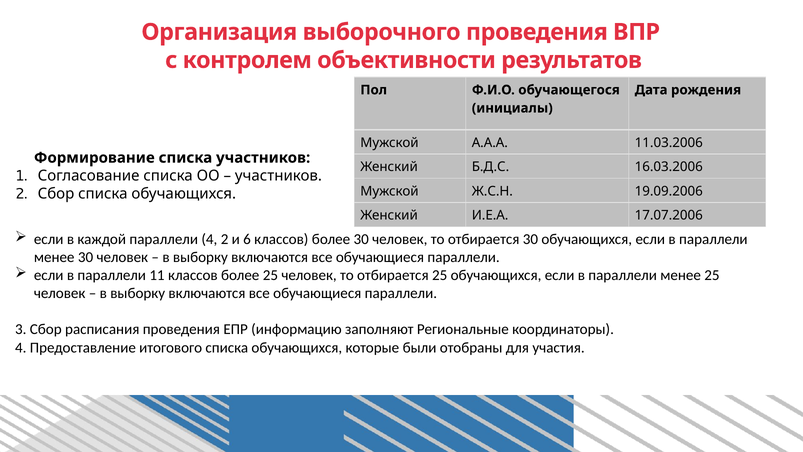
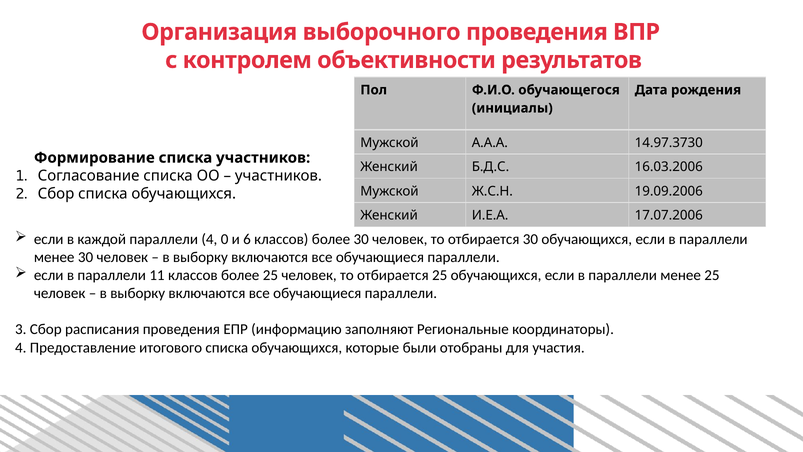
11.03.2006: 11.03.2006 -> 14.97.3730
4 2: 2 -> 0
